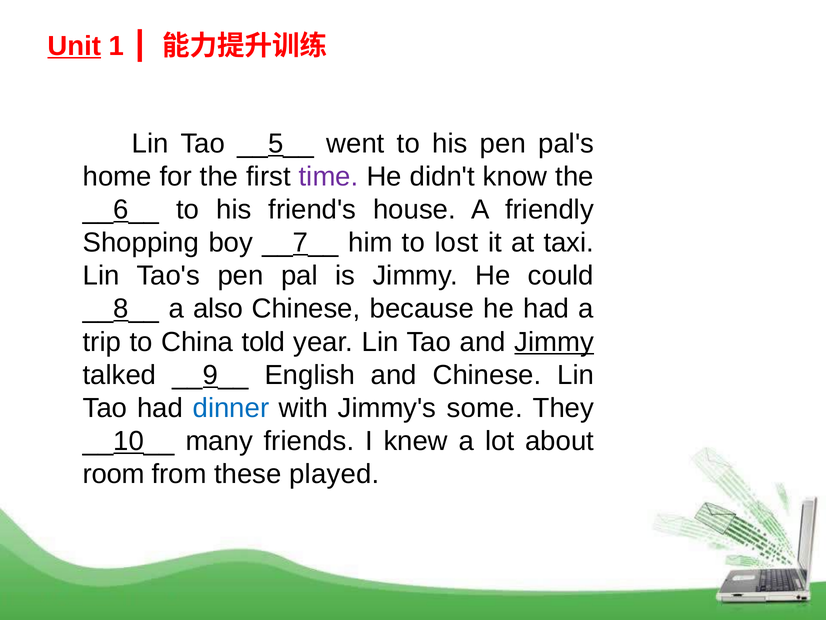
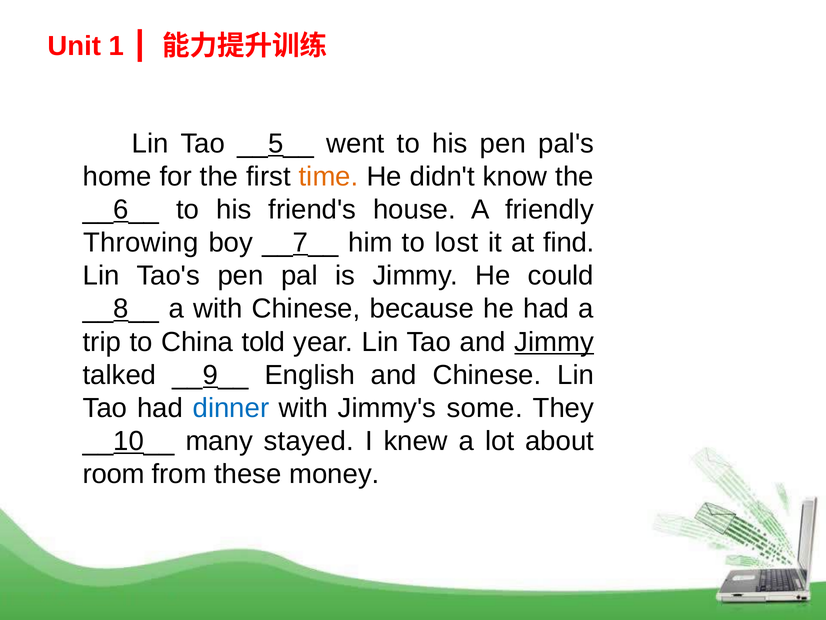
Unit underline: present -> none
time colour: purple -> orange
Shopping: Shopping -> Throwing
taxi: taxi -> find
a also: also -> with
friends: friends -> stayed
played: played -> money
